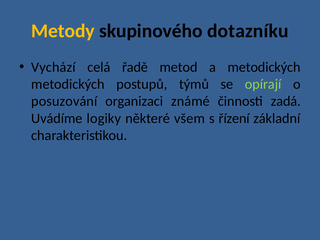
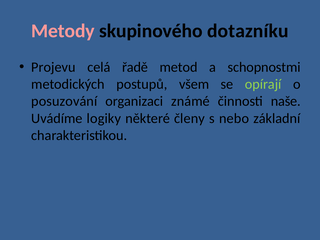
Metody colour: yellow -> pink
Vychází: Vychází -> Projevu
a metodických: metodických -> schopnostmi
týmů: týmů -> všem
zadá: zadá -> naše
všem: všem -> členy
řízení: řízení -> nebo
